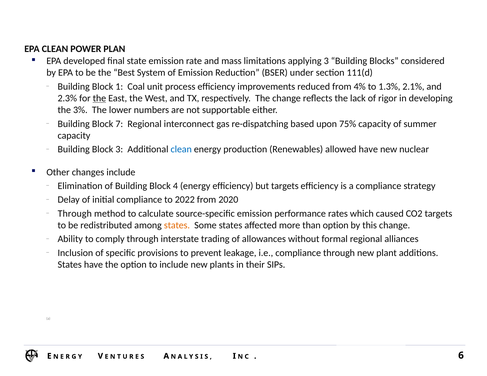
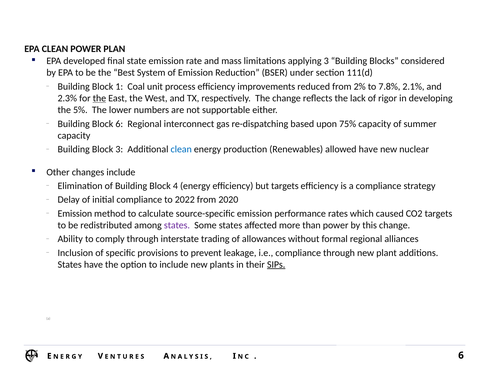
4%: 4% -> 2%
1.3%: 1.3% -> 7.8%
3%: 3% -> 5%
Block 7: 7 -> 6
Through at (75, 214): Through -> Emission
states at (177, 225) colour: orange -> purple
than option: option -> power
SIPs underline: none -> present
